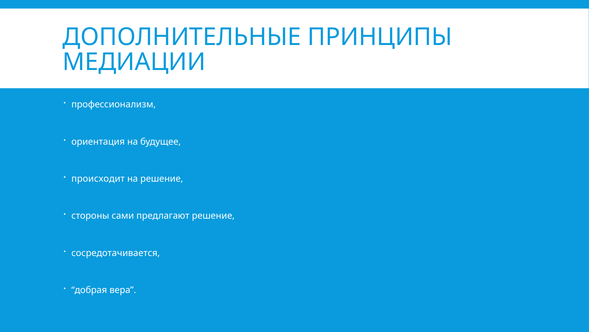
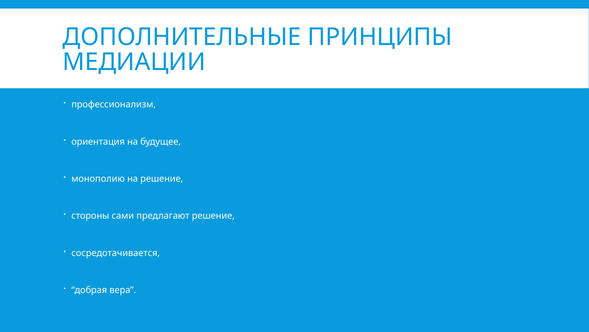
происходит: происходит -> монополию
